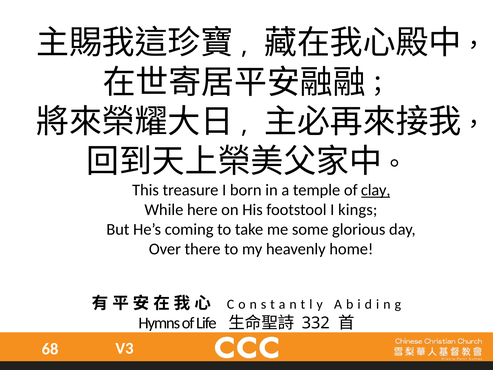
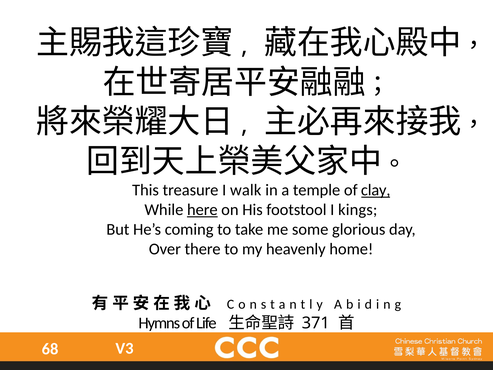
born: born -> walk
here underline: none -> present
332: 332 -> 371
